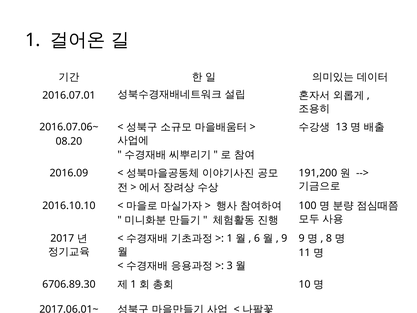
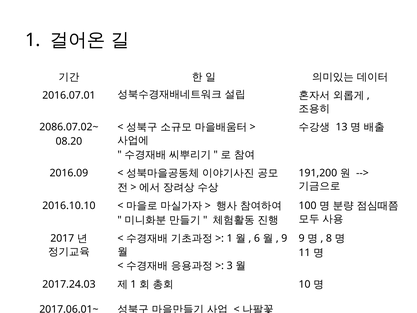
2016.07.06~: 2016.07.06~ -> 2086.07.02~
6706.89.30: 6706.89.30 -> 2017.24.03
